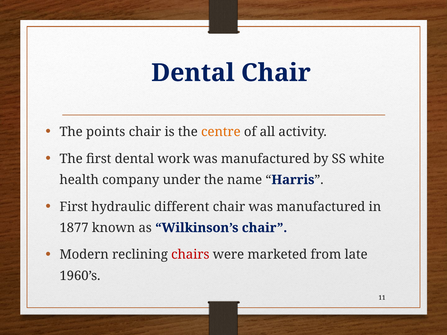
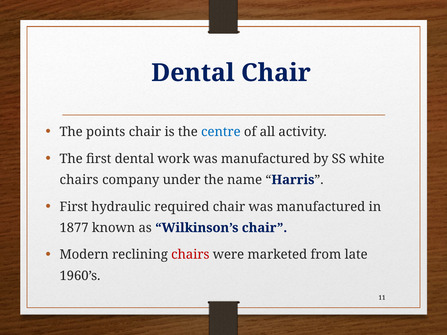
centre colour: orange -> blue
health at (79, 180): health -> chairs
different: different -> required
